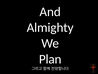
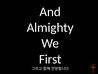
Plan: Plan -> First
